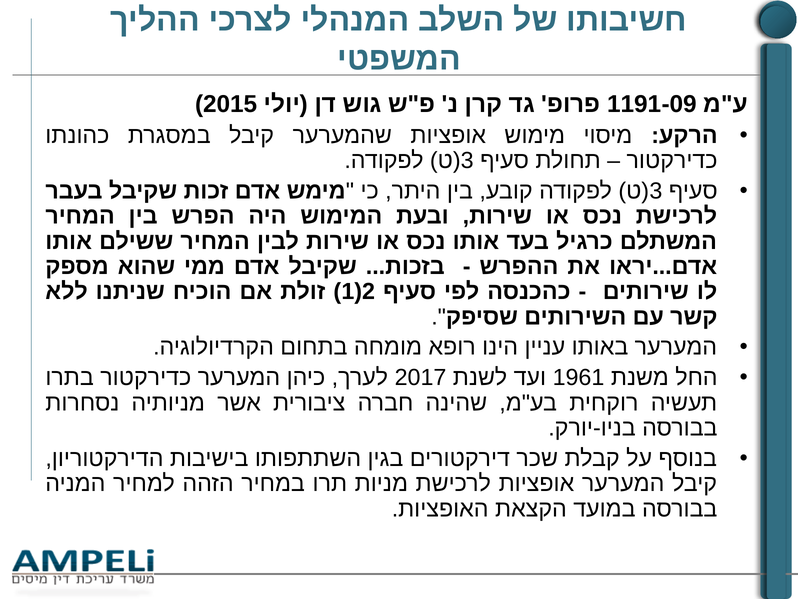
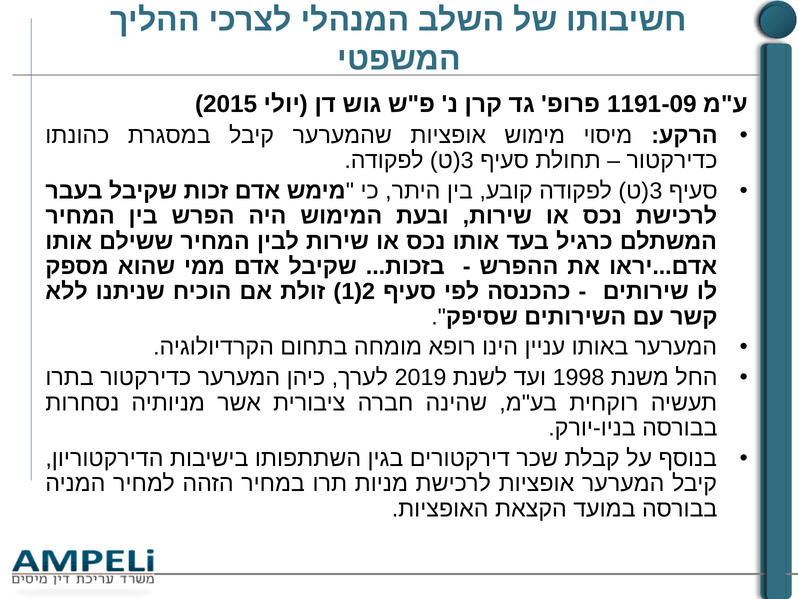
2017: 2017 -> 2019
1961: 1961 -> 1998
